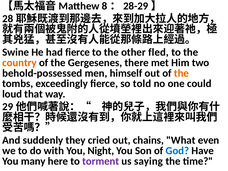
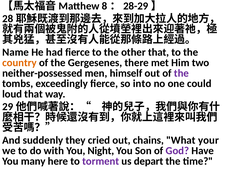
Swine: Swine -> Name
other fled: fled -> that
behold-possessed: behold-possessed -> neither-possessed
the at (181, 73) colour: orange -> purple
told: told -> into
even: even -> your
God colour: blue -> purple
saying: saying -> depart
